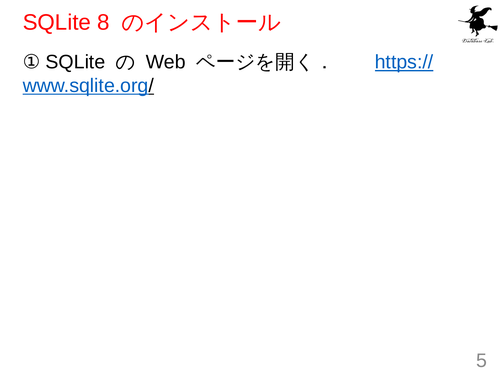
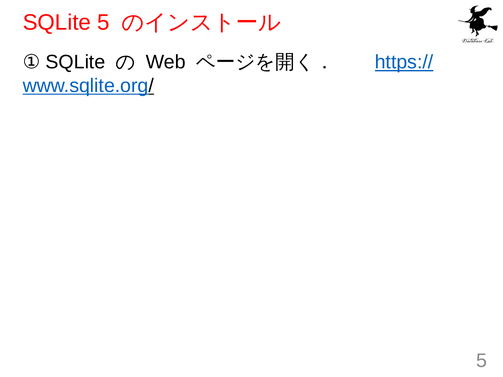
SQLite 8: 8 -> 5
